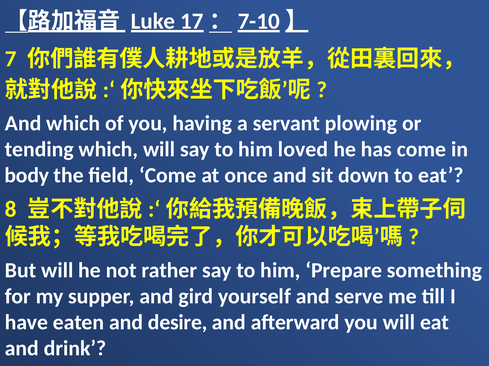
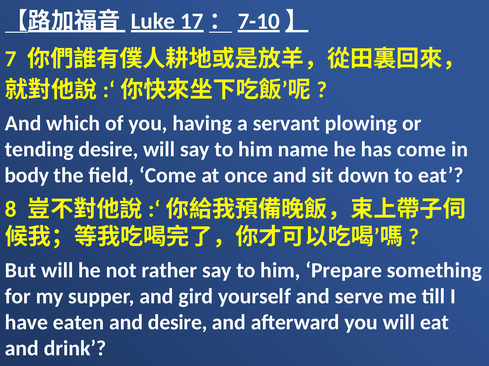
tending which: which -> desire
loved: loved -> name
